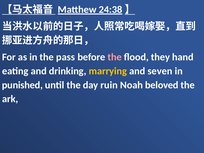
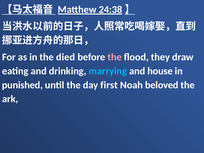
pass: pass -> died
hand: hand -> draw
marrying colour: yellow -> light blue
seven: seven -> house
ruin: ruin -> first
